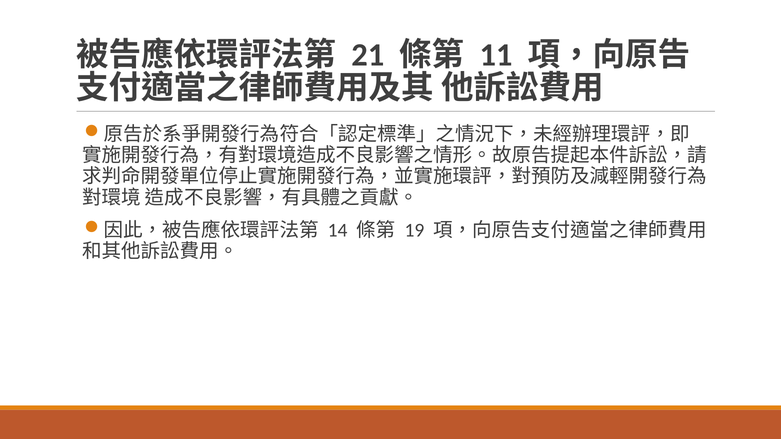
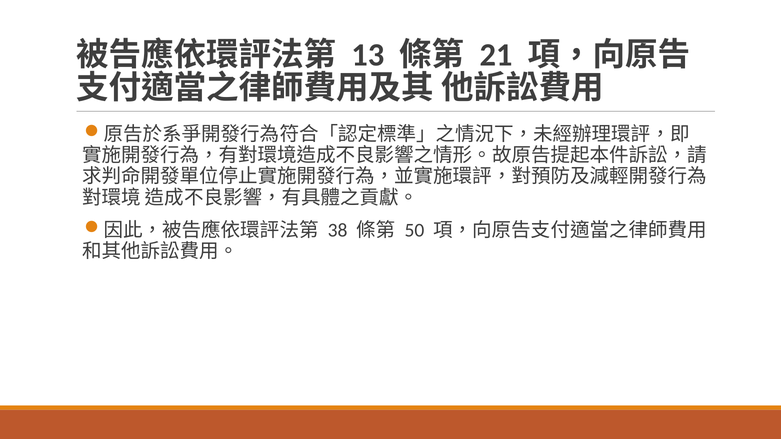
21: 21 -> 13
11: 11 -> 21
14: 14 -> 38
19: 19 -> 50
